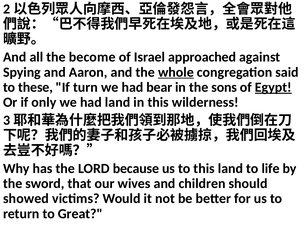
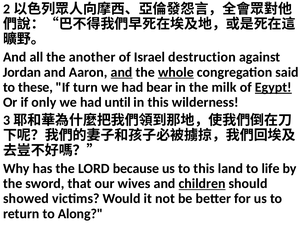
become: become -> another
approached: approached -> destruction
Spying: Spying -> Jordan
and at (122, 72) underline: none -> present
sons: sons -> milk
had land: land -> until
children underline: none -> present
Great: Great -> Along
